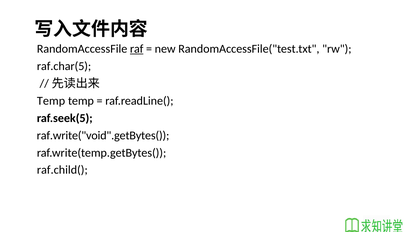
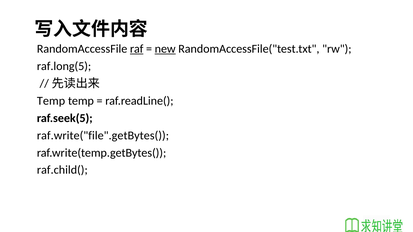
new underline: none -> present
raf.char(5: raf.char(5 -> raf.long(5
raf.write("void".getBytes(: raf.write("void".getBytes( -> raf.write("file".getBytes(
